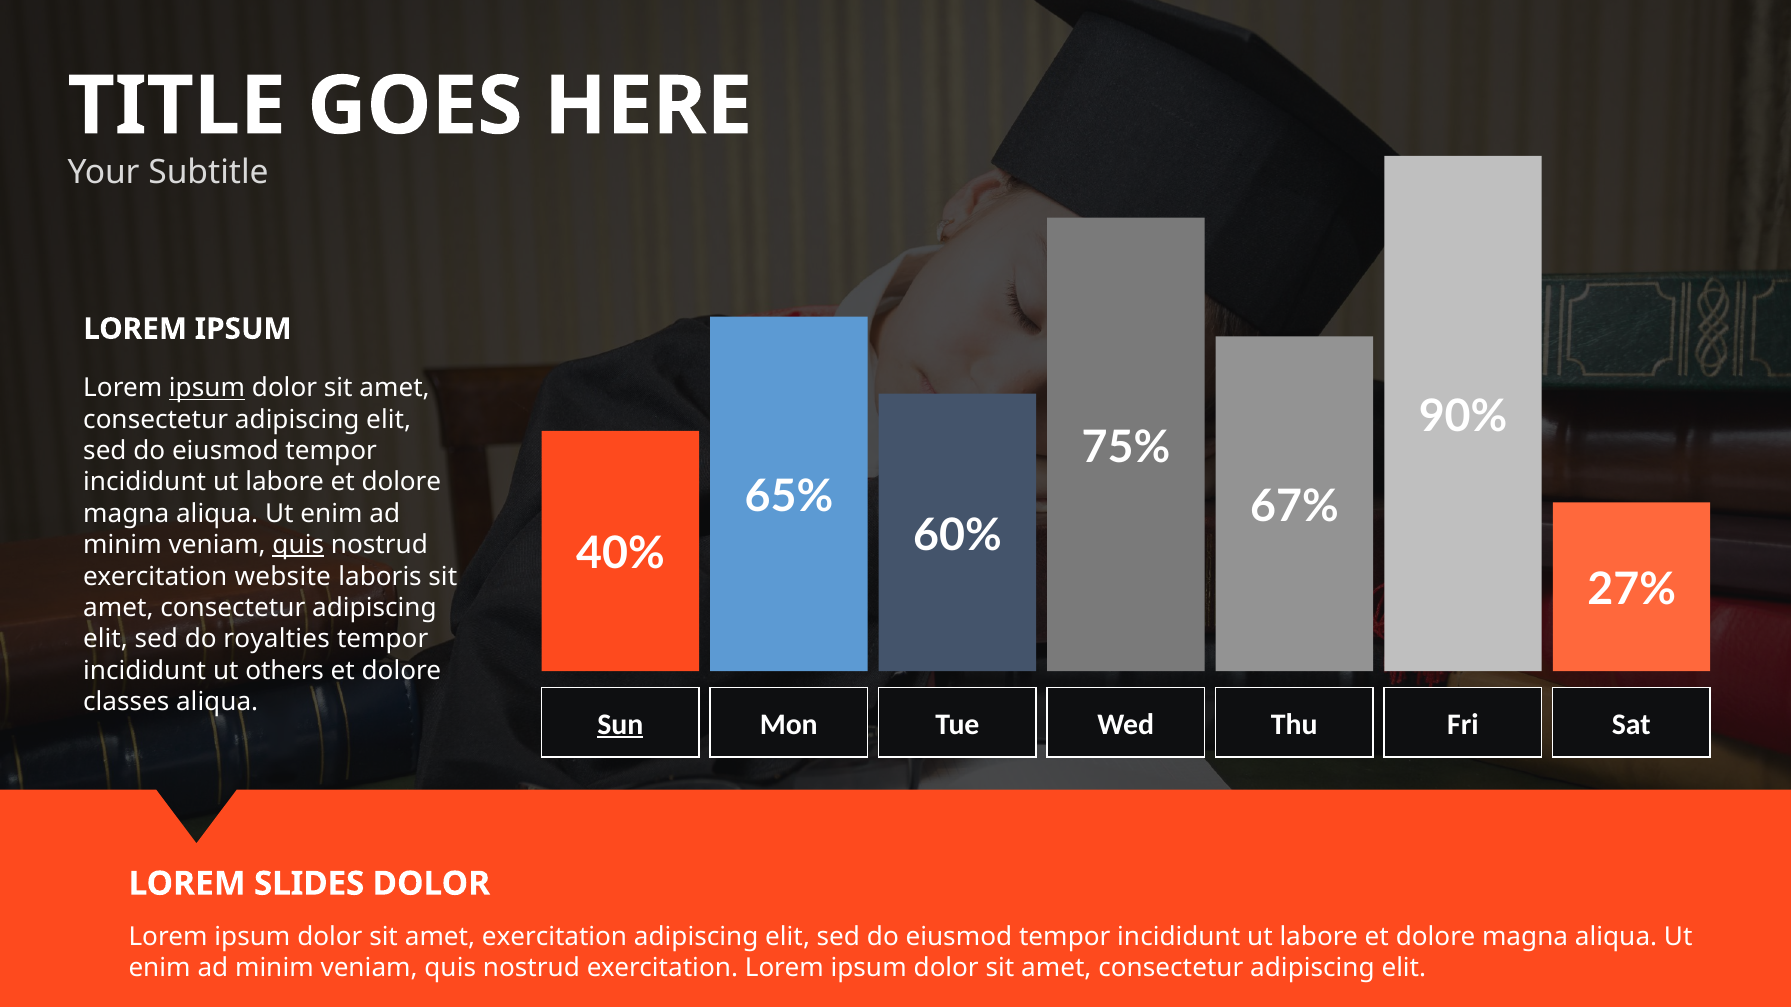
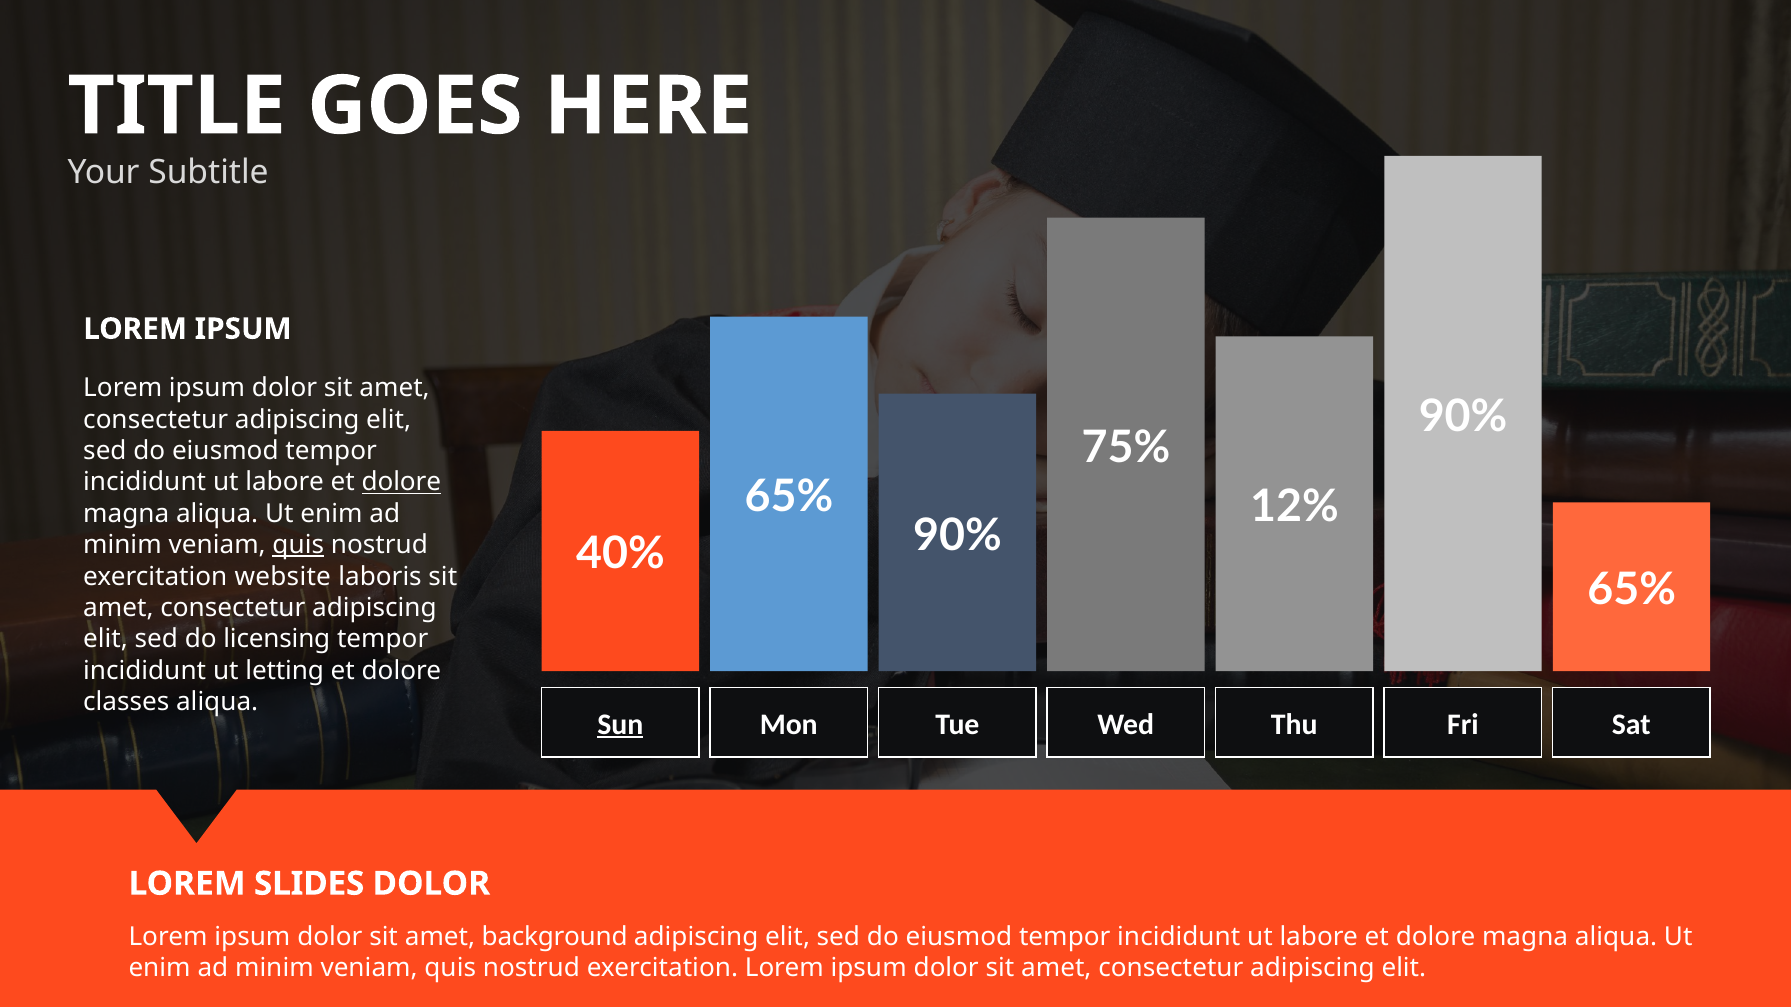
ipsum at (207, 388) underline: present -> none
dolore at (401, 483) underline: none -> present
67%: 67% -> 12%
60% at (958, 536): 60% -> 90%
27% at (1632, 590): 27% -> 65%
royalties: royalties -> licensing
others: others -> letting
amet exercitation: exercitation -> background
